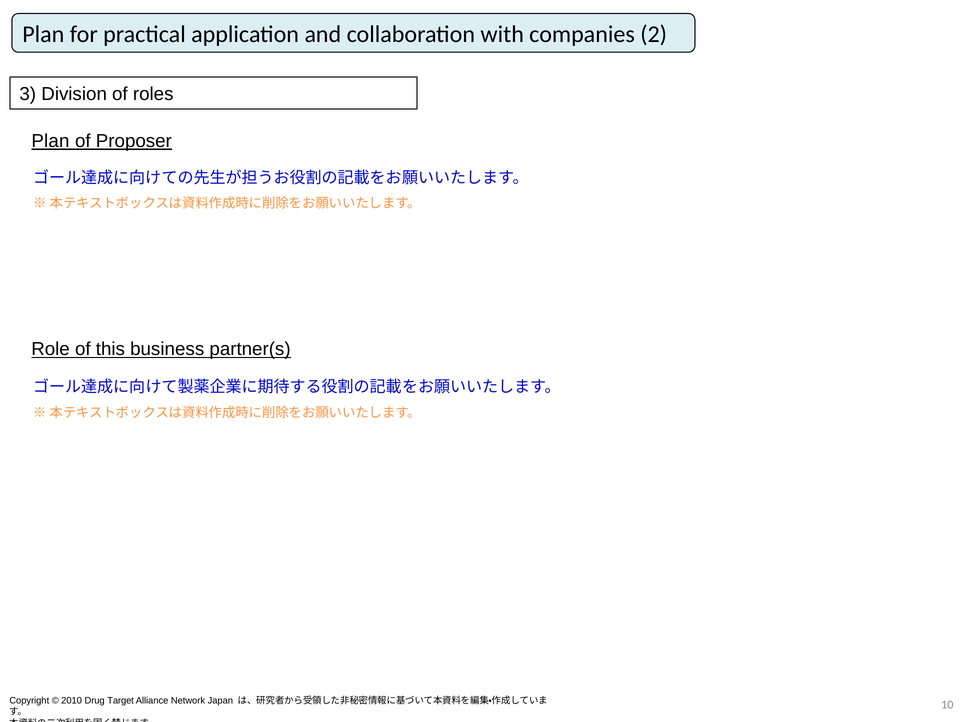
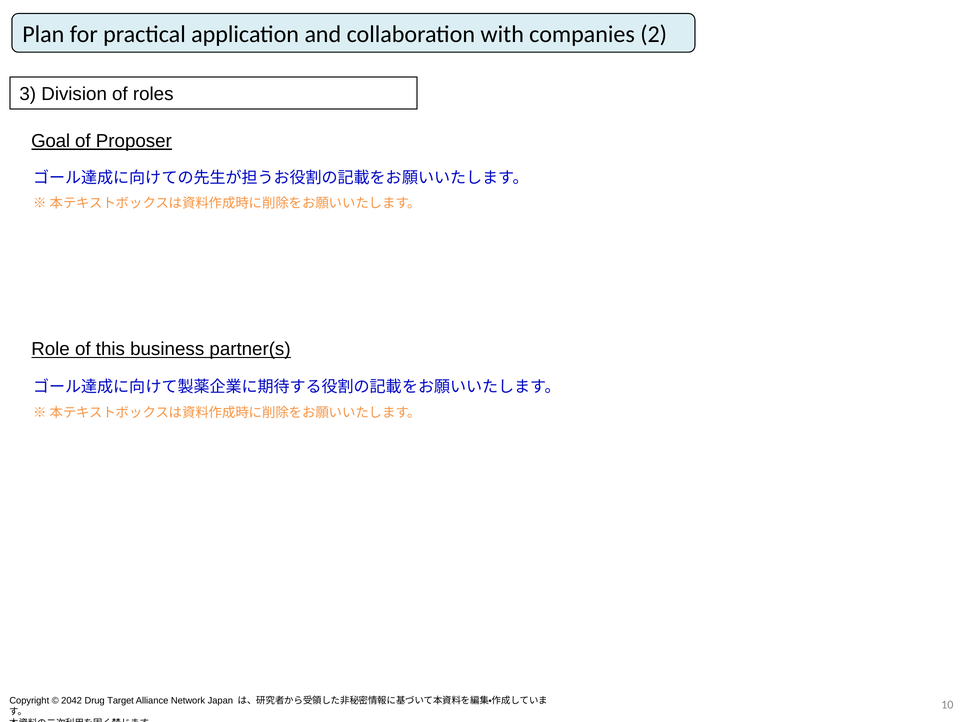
Plan at (50, 141): Plan -> Goal
2010: 2010 -> 2042
